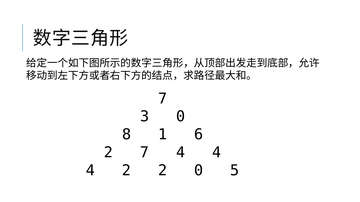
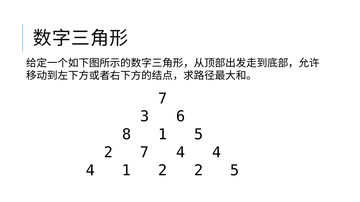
3 0: 0 -> 6
1 6: 6 -> 5
4 2: 2 -> 1
2 0: 0 -> 2
